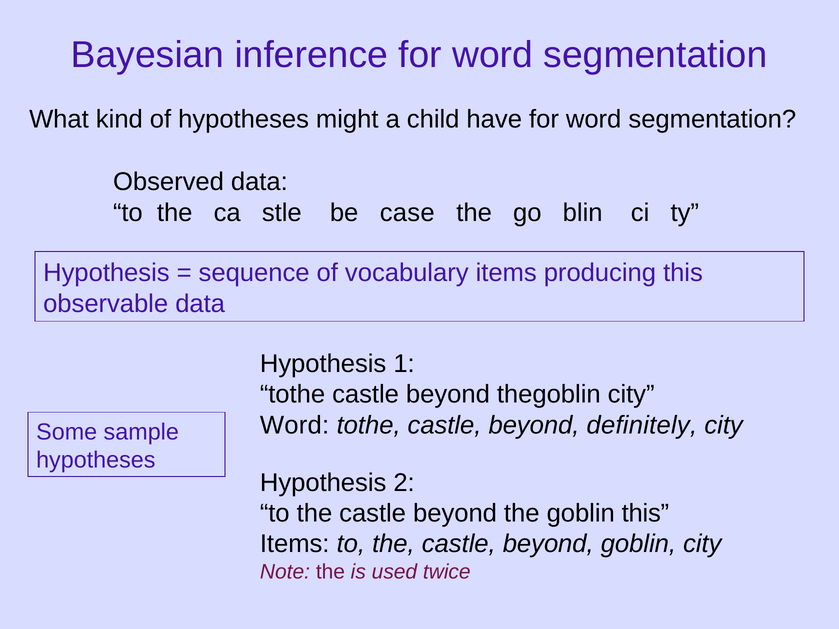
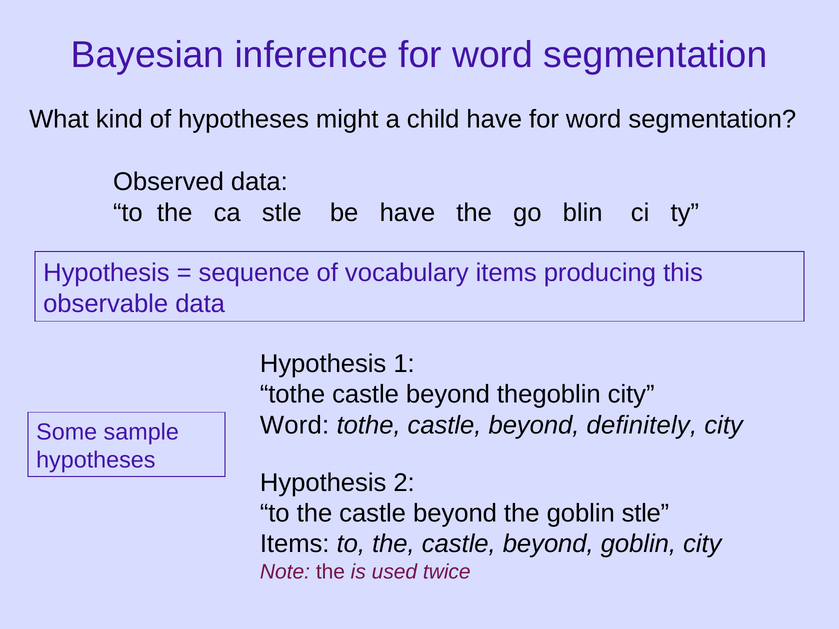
be case: case -> have
goblin this: this -> stle
